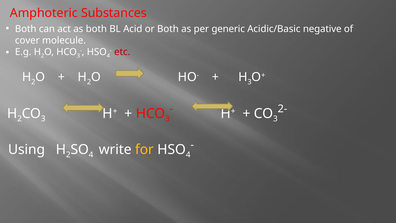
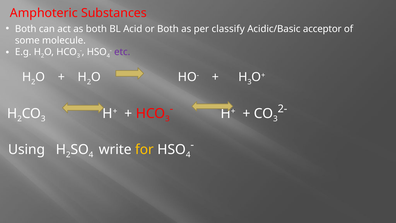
generic: generic -> classify
negative: negative -> acceptor
cover: cover -> some
etc colour: red -> purple
